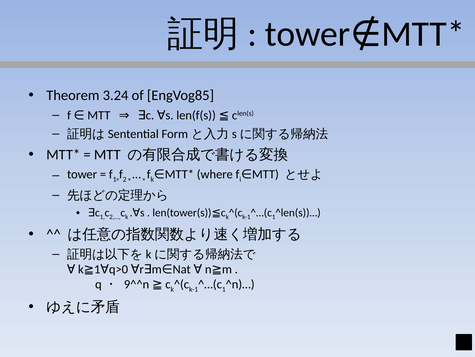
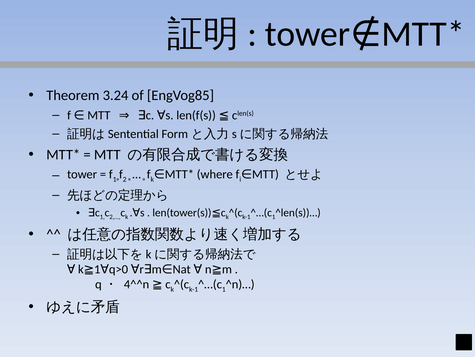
9^^n: 9^^n -> 4^^n
